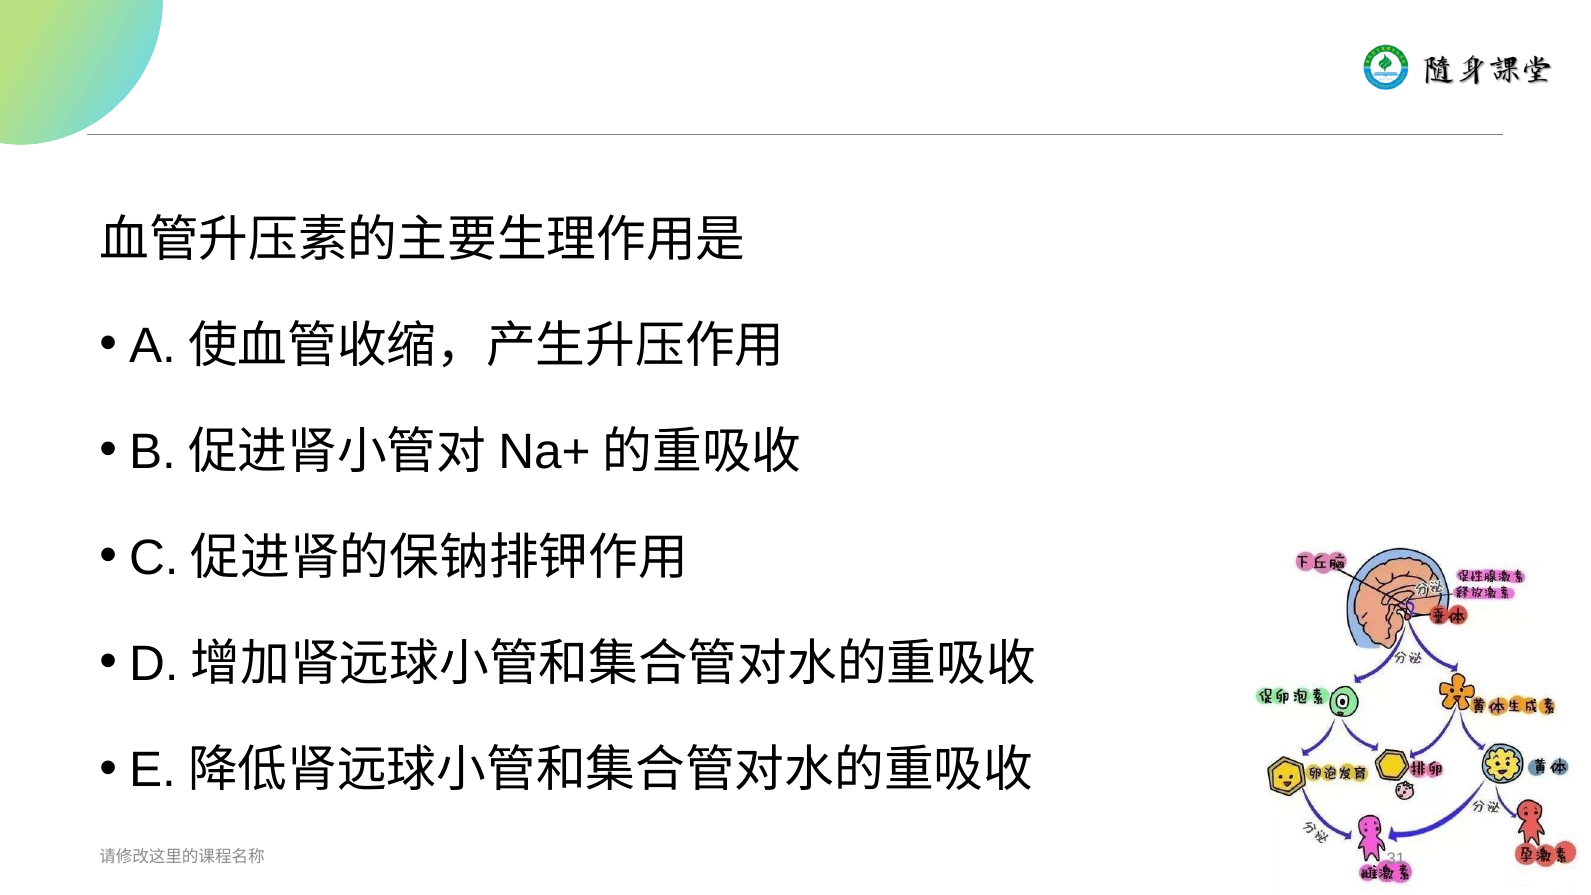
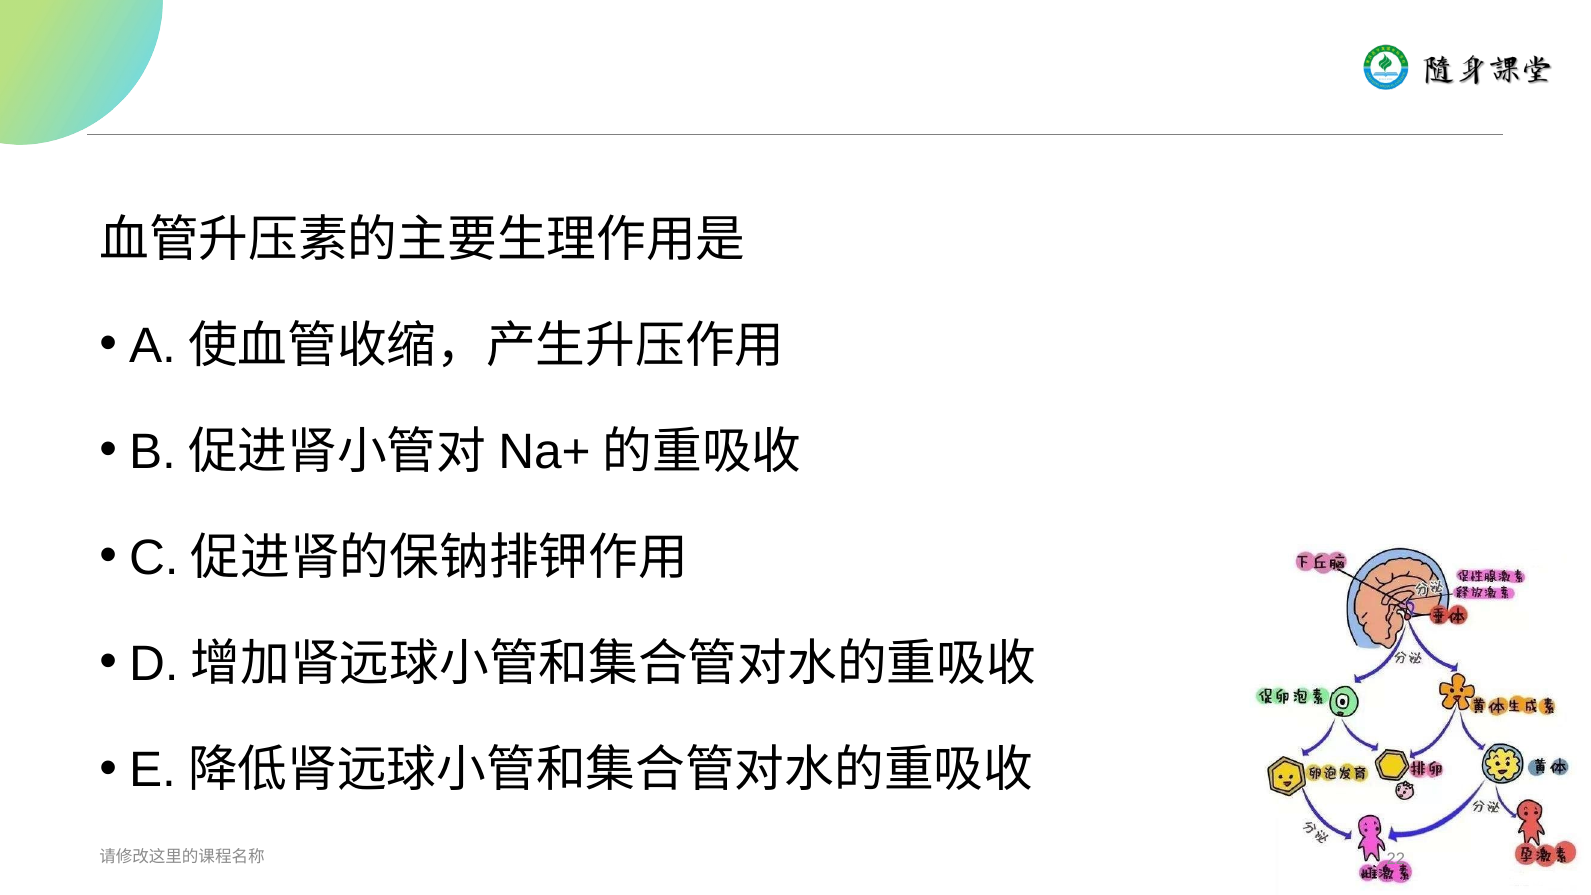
31: 31 -> 22
